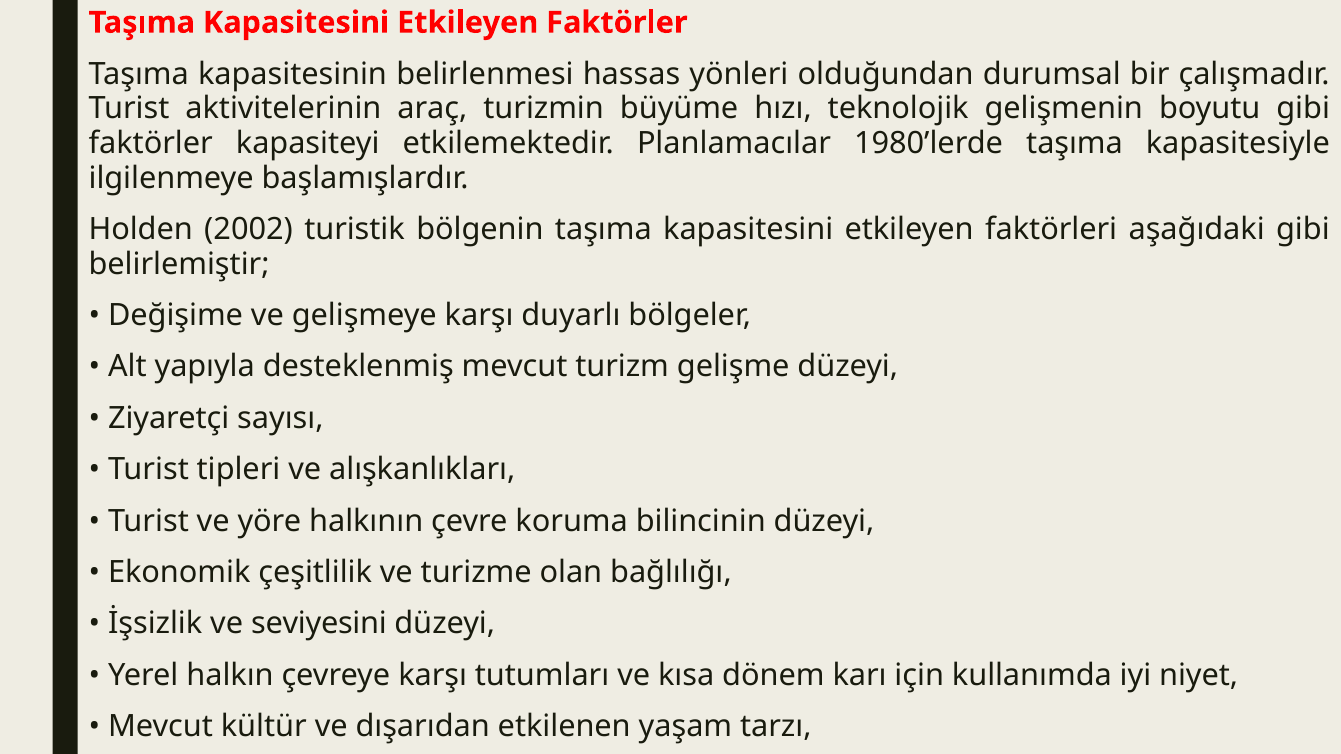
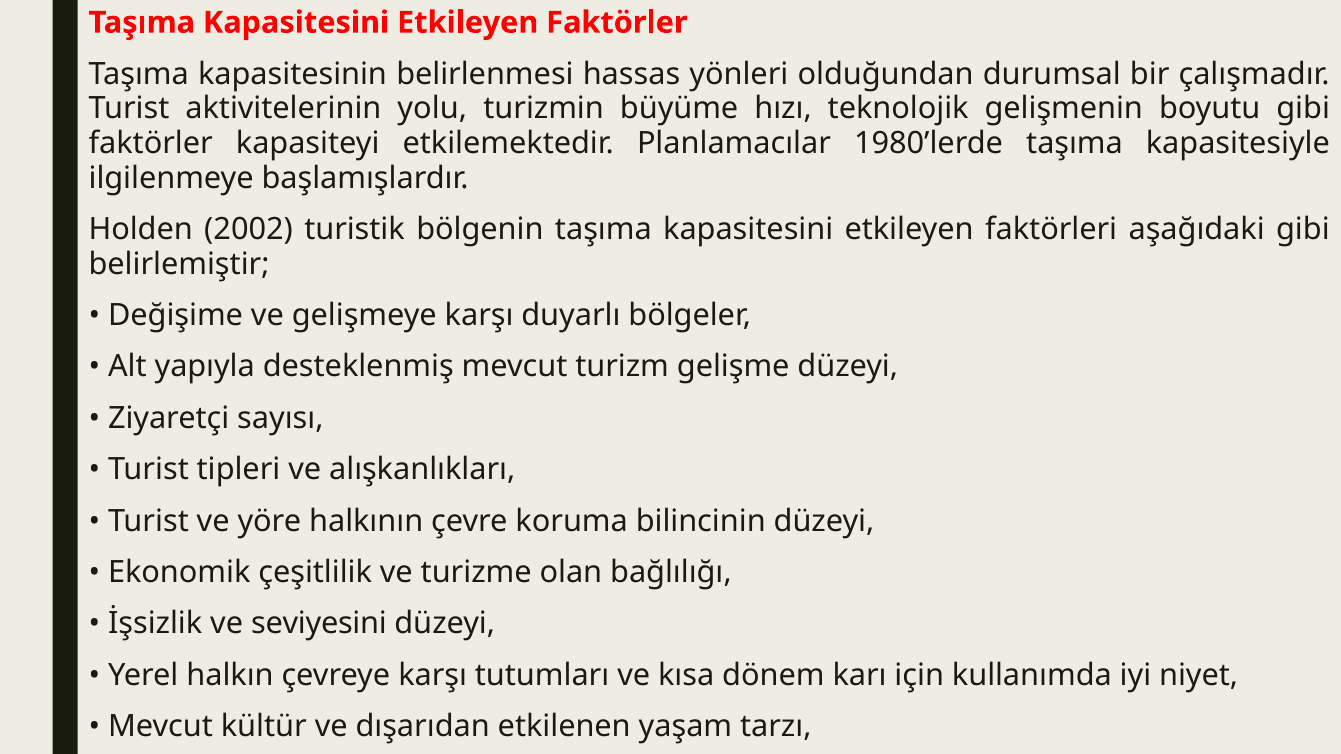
araç: araç -> yolu
